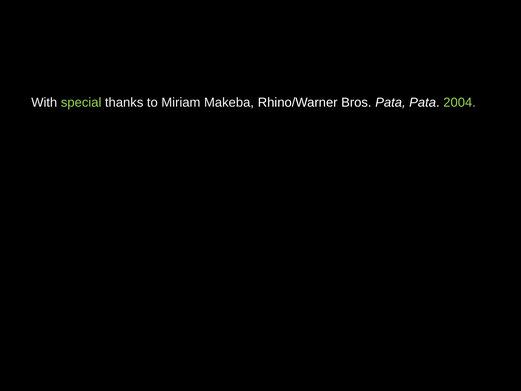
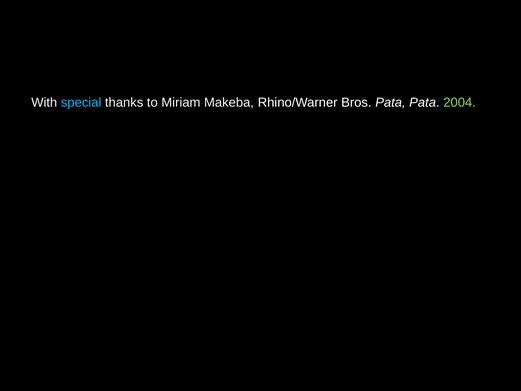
special colour: light green -> light blue
